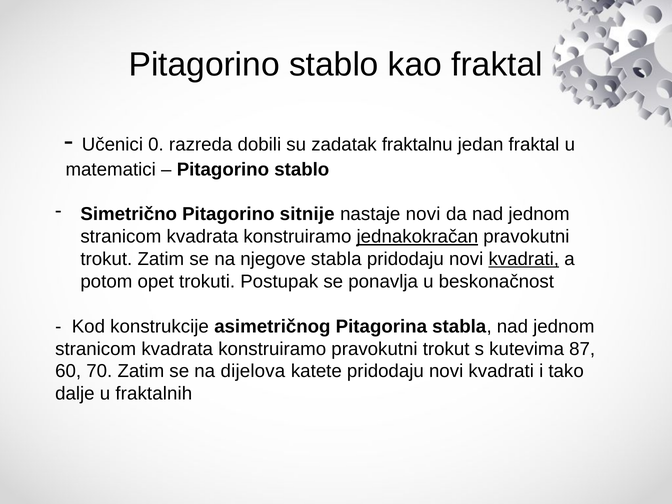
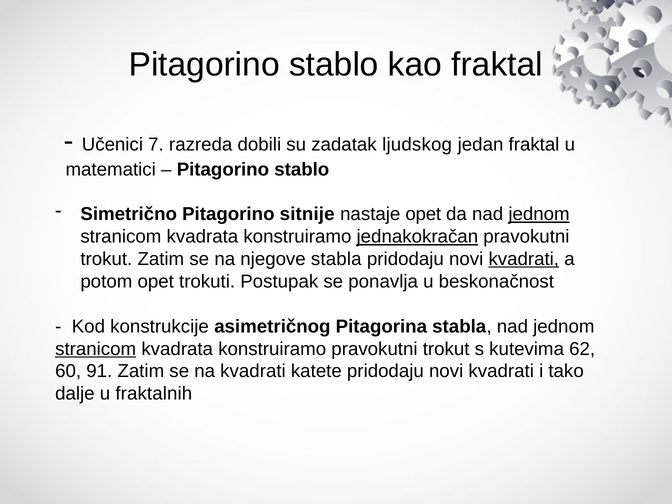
0: 0 -> 7
fraktalnu: fraktalnu -> ljudskog
nastaje novi: novi -> opet
jednom at (539, 214) underline: none -> present
stranicom at (96, 349) underline: none -> present
87: 87 -> 62
70: 70 -> 91
na dijelova: dijelova -> kvadrati
